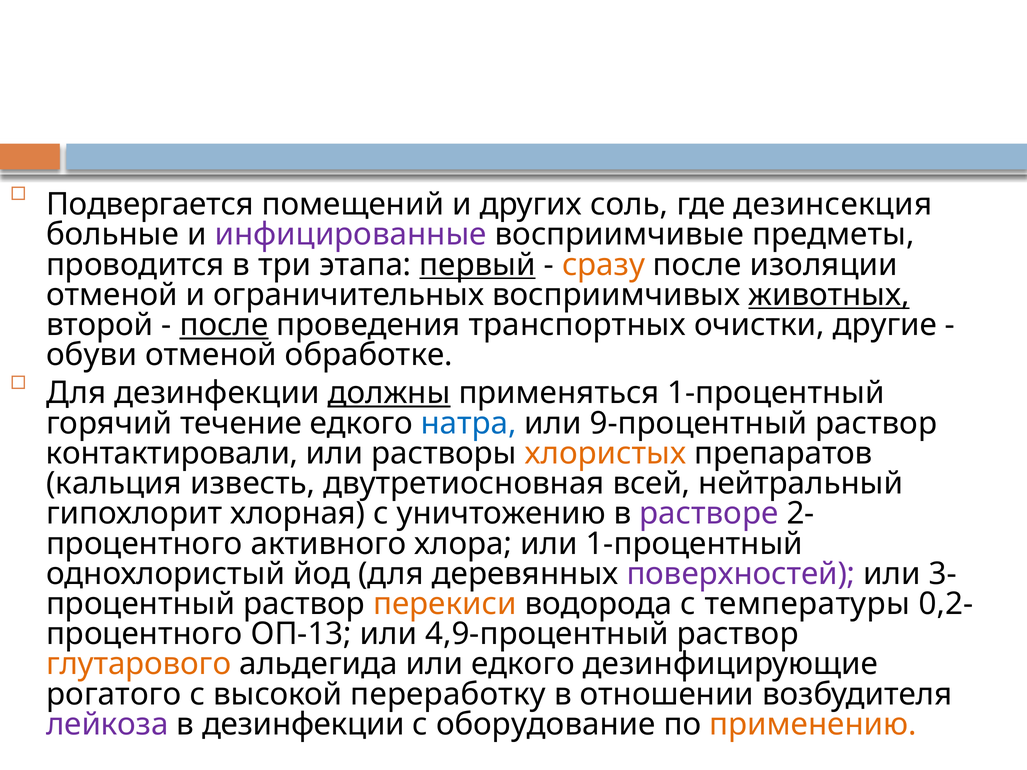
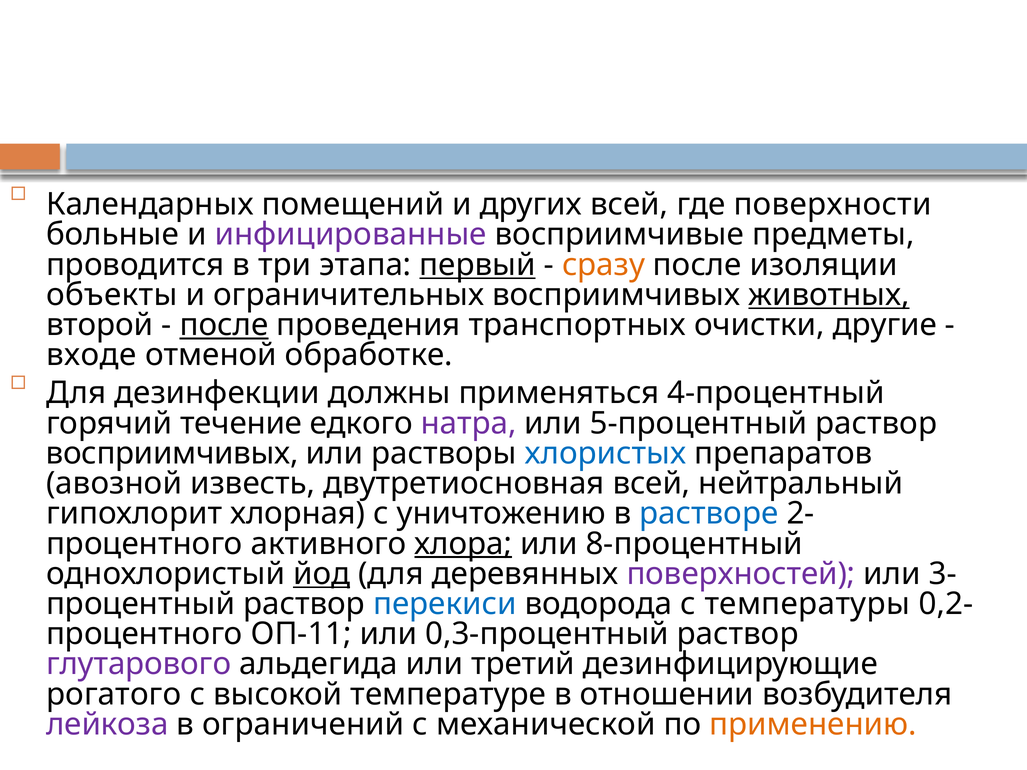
Подвергается: Подвергается -> Календарных
других соль: соль -> всей
дезинсекция: дезинсекция -> поверхности
отменой at (112, 295): отменой -> объекты
обуви: обуви -> входе
должны underline: present -> none
применяться 1-процентный: 1-процентный -> 4-процентный
натра colour: blue -> purple
9-процентный: 9-процентный -> 5-процентный
контактировали at (172, 453): контактировали -> восприимчивых
хлористых colour: orange -> blue
кальция: кальция -> авозной
растворе colour: purple -> blue
хлора underline: none -> present
или 1-процентный: 1-процентный -> 8-процентный
йод underline: none -> present
перекиси colour: orange -> blue
ОП-13: ОП-13 -> ОП-11
4,9-процентный: 4,9-процентный -> 0,3-процентный
глутарового colour: orange -> purple
или едкого: едкого -> третий
переработку: переработку -> температуре
в дезинфекции: дезинфекции -> ограничений
оборудование: оборудование -> механической
